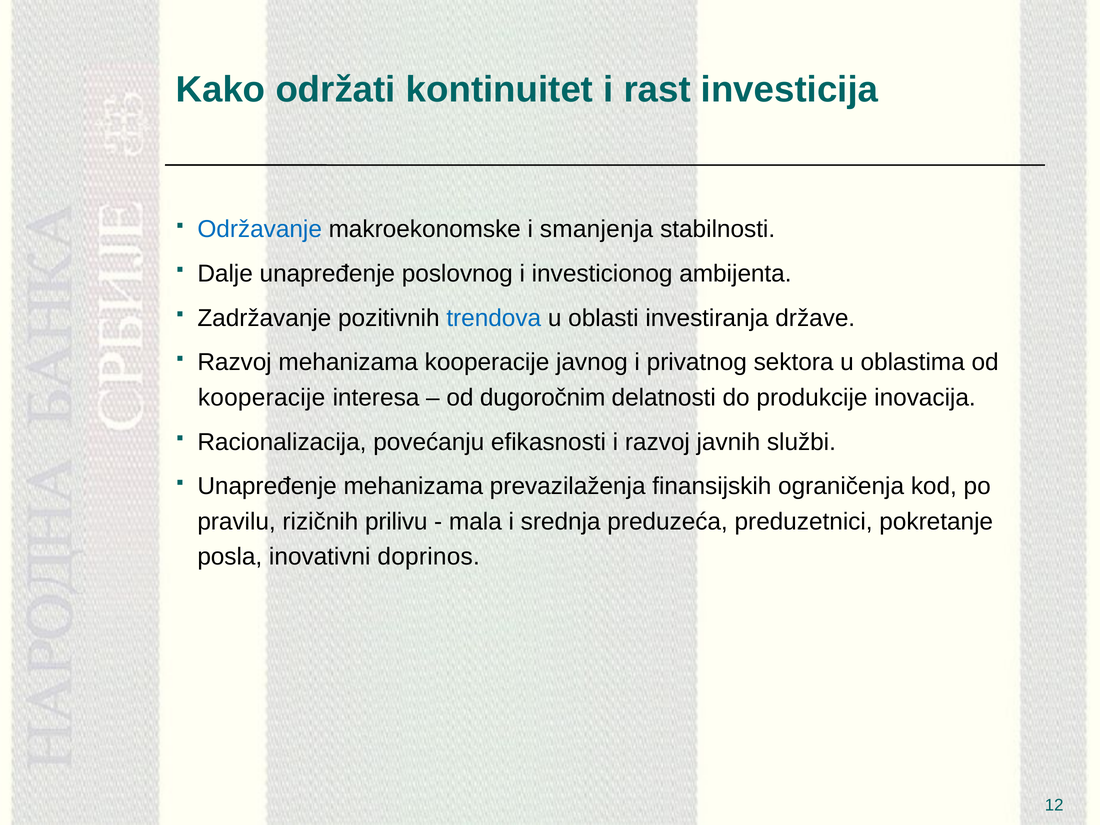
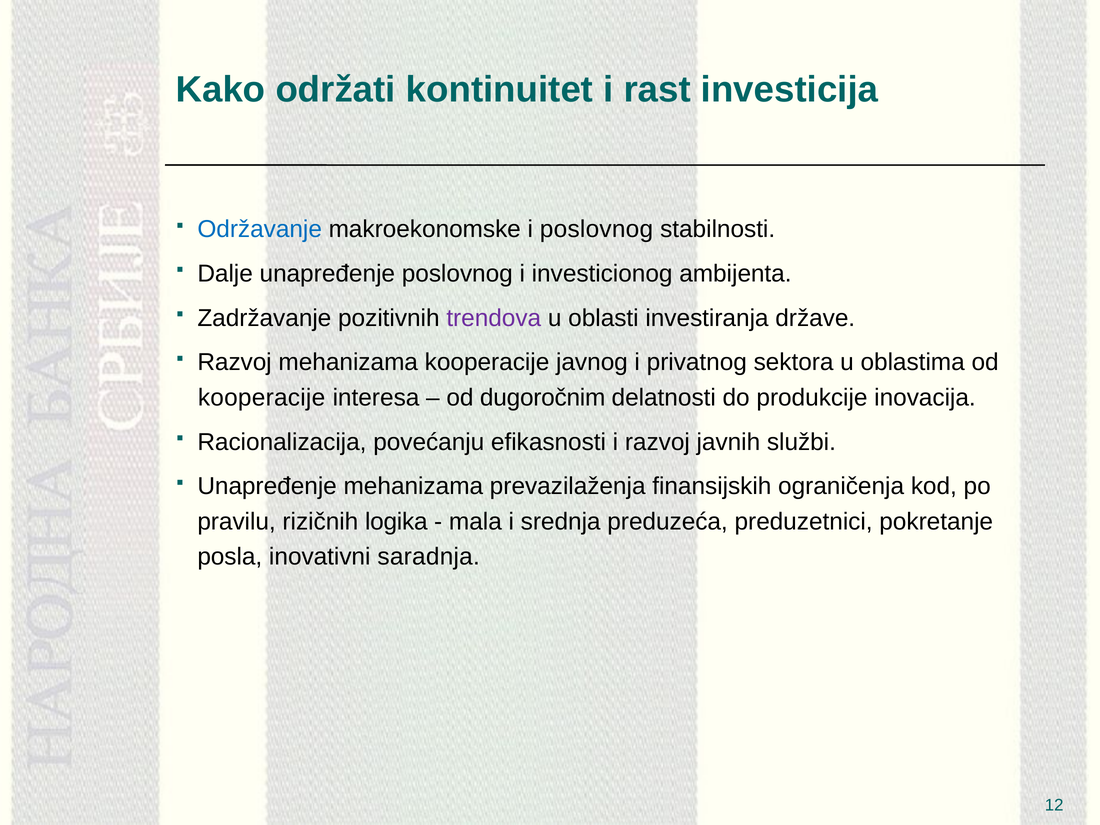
i smanjenja: smanjenja -> poslovnog
trendova colour: blue -> purple
prilivu: prilivu -> logika
doprinos: doprinos -> saradnja
